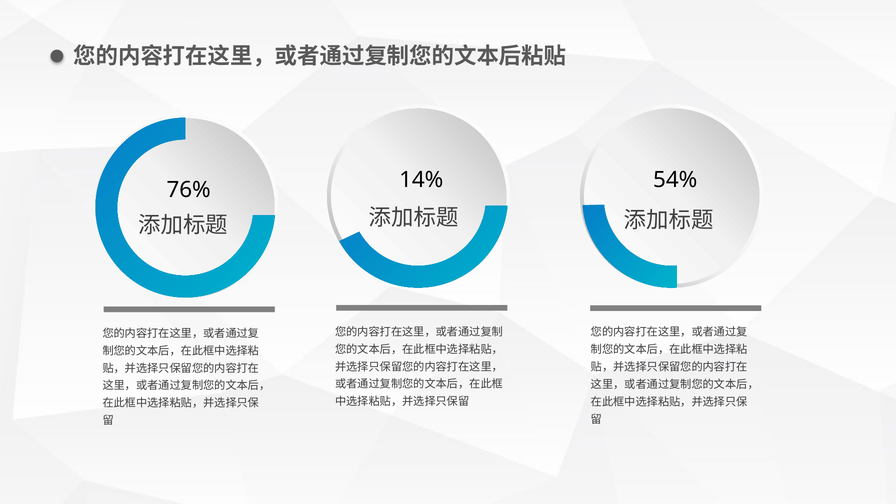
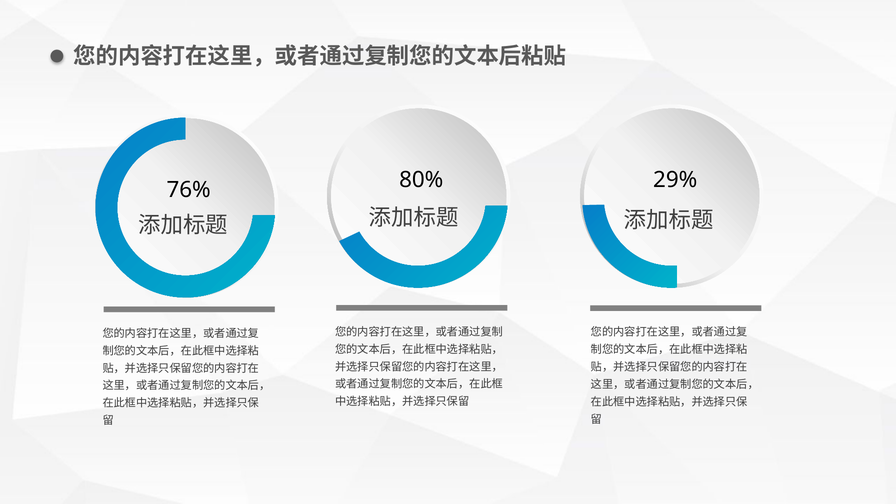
14%: 14% -> 80%
54%: 54% -> 29%
